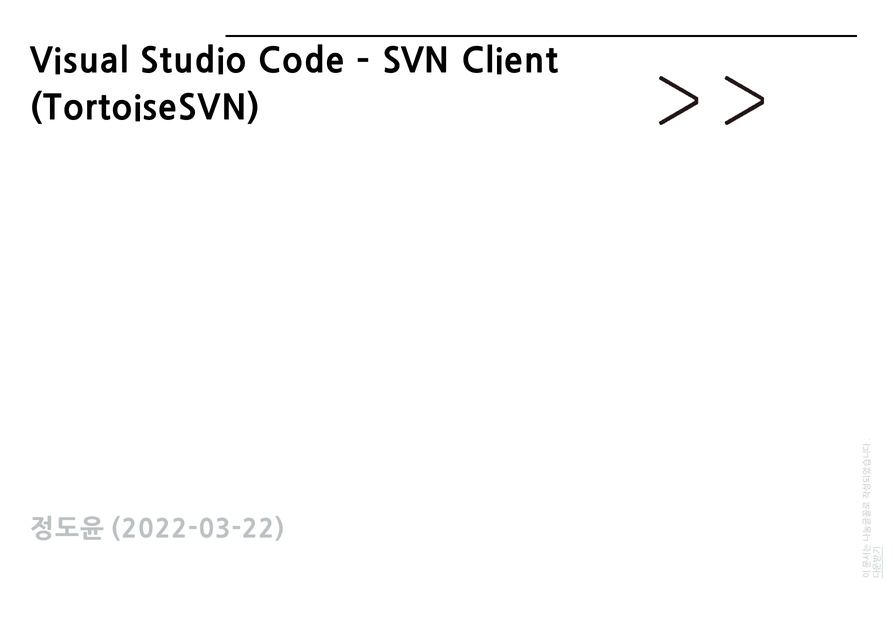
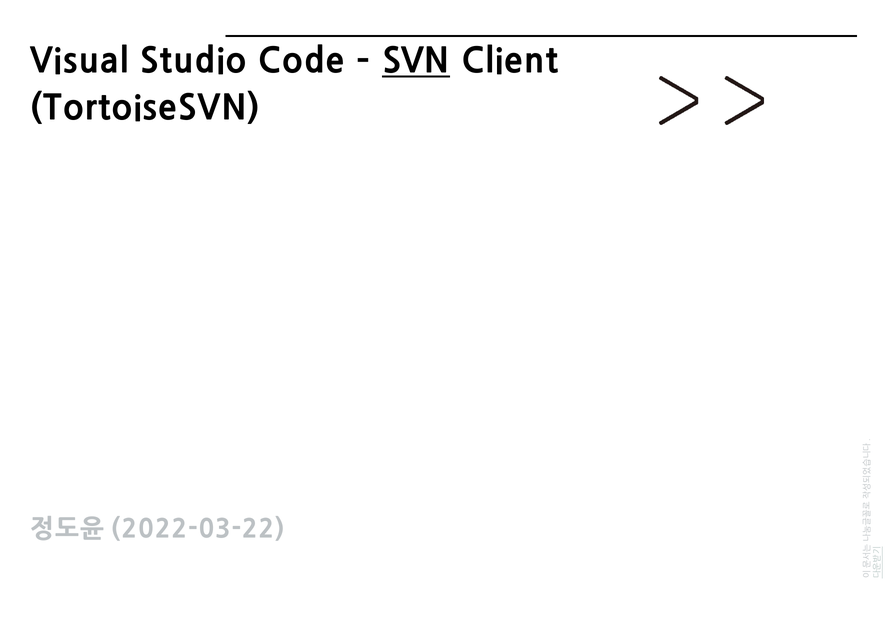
SVN underline: none -> present
